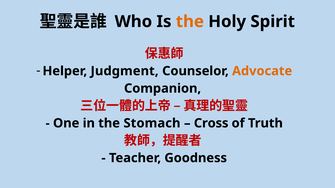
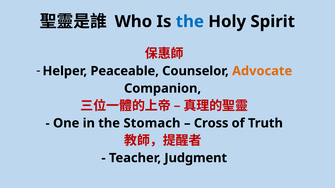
the at (190, 22) colour: orange -> blue
Judgment: Judgment -> Peaceable
Goodness: Goodness -> Judgment
